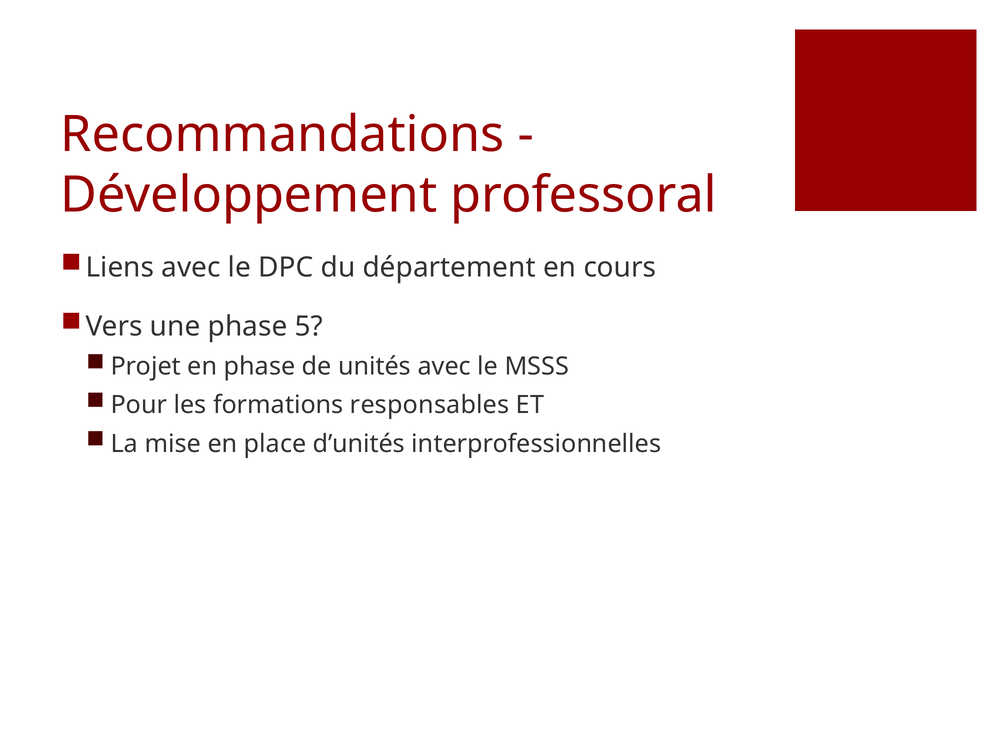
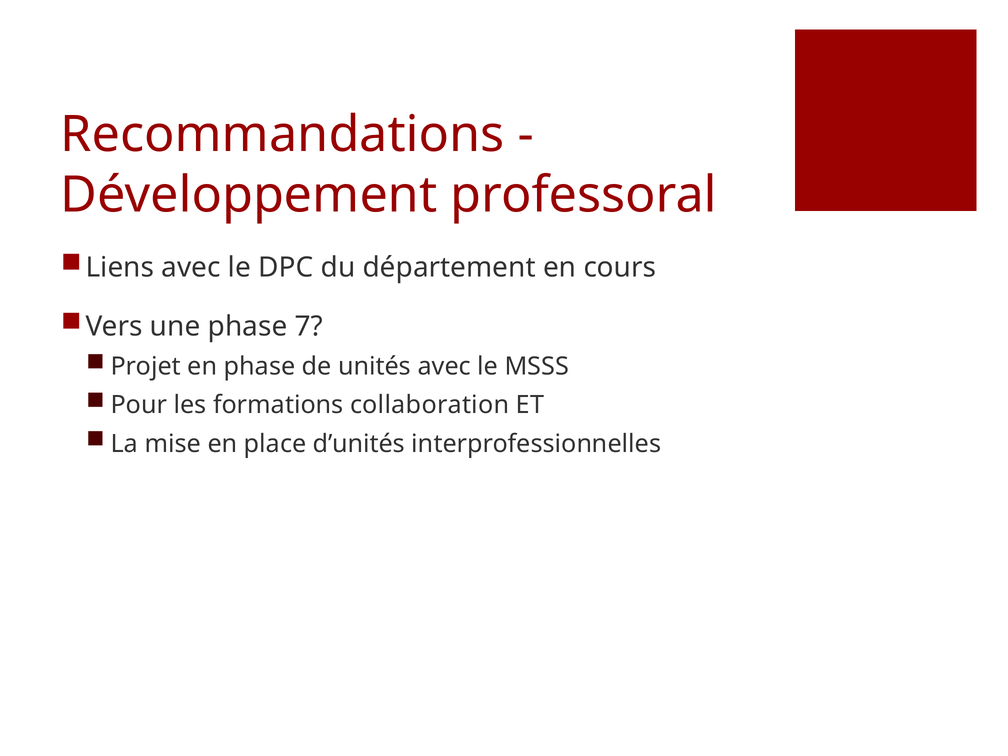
5: 5 -> 7
responsables: responsables -> collaboration
